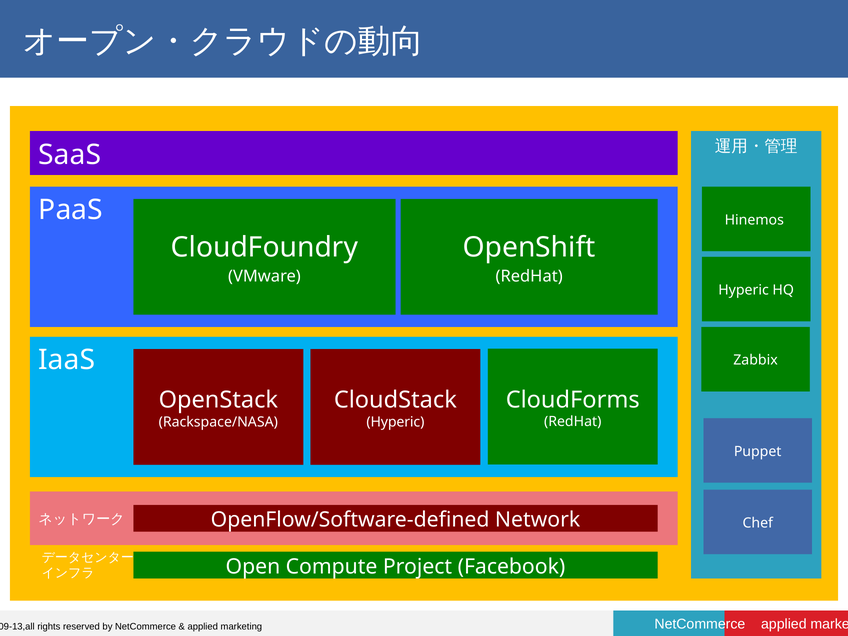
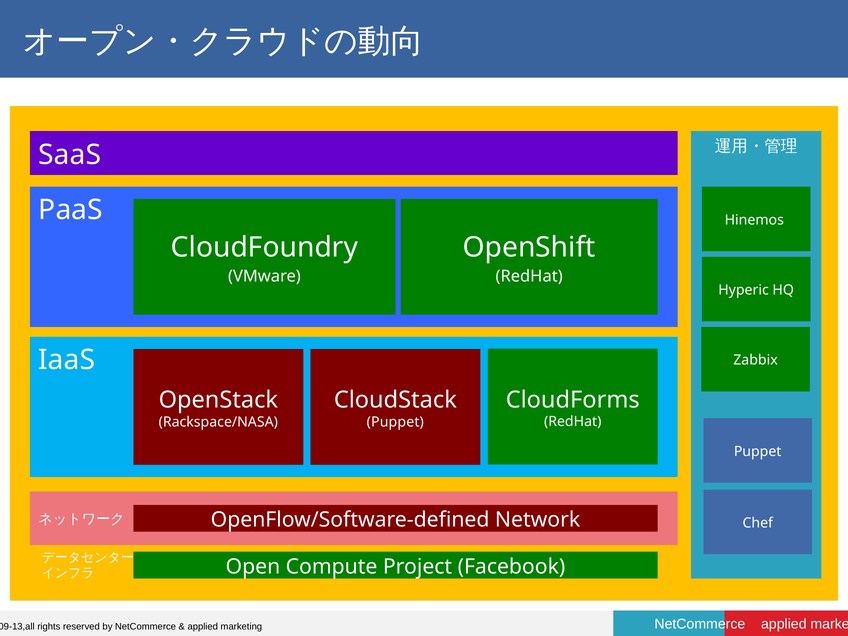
Hyperic at (395, 422): Hyperic -> Puppet
